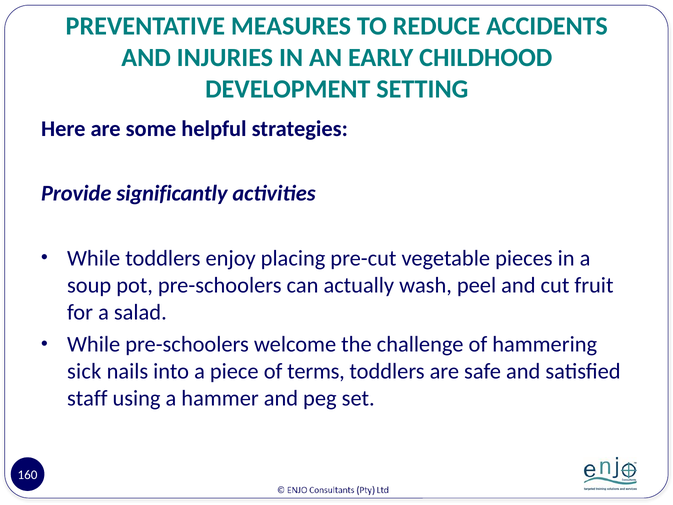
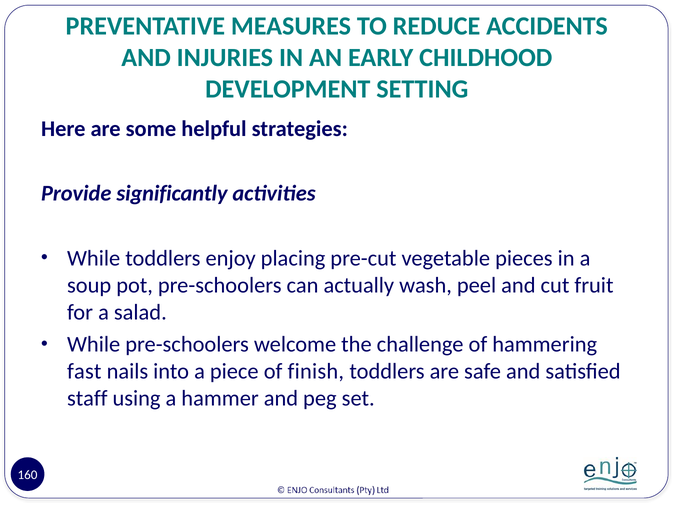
sick: sick -> fast
terms: terms -> finish
